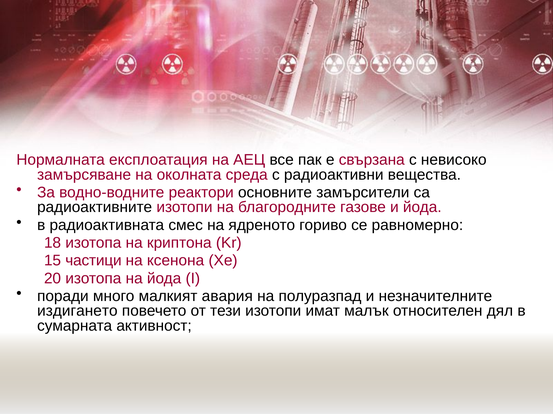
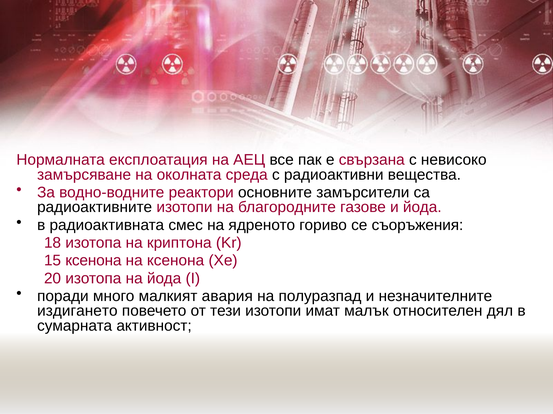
равномерно: равномерно -> съоръжения
15 частици: частици -> ксенона
